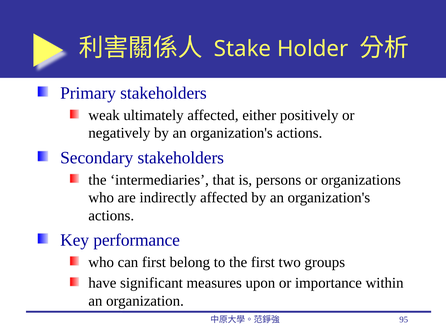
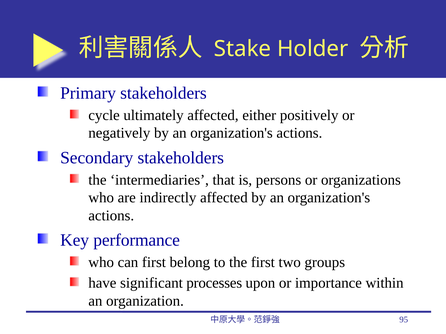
weak: weak -> cycle
measures: measures -> processes
